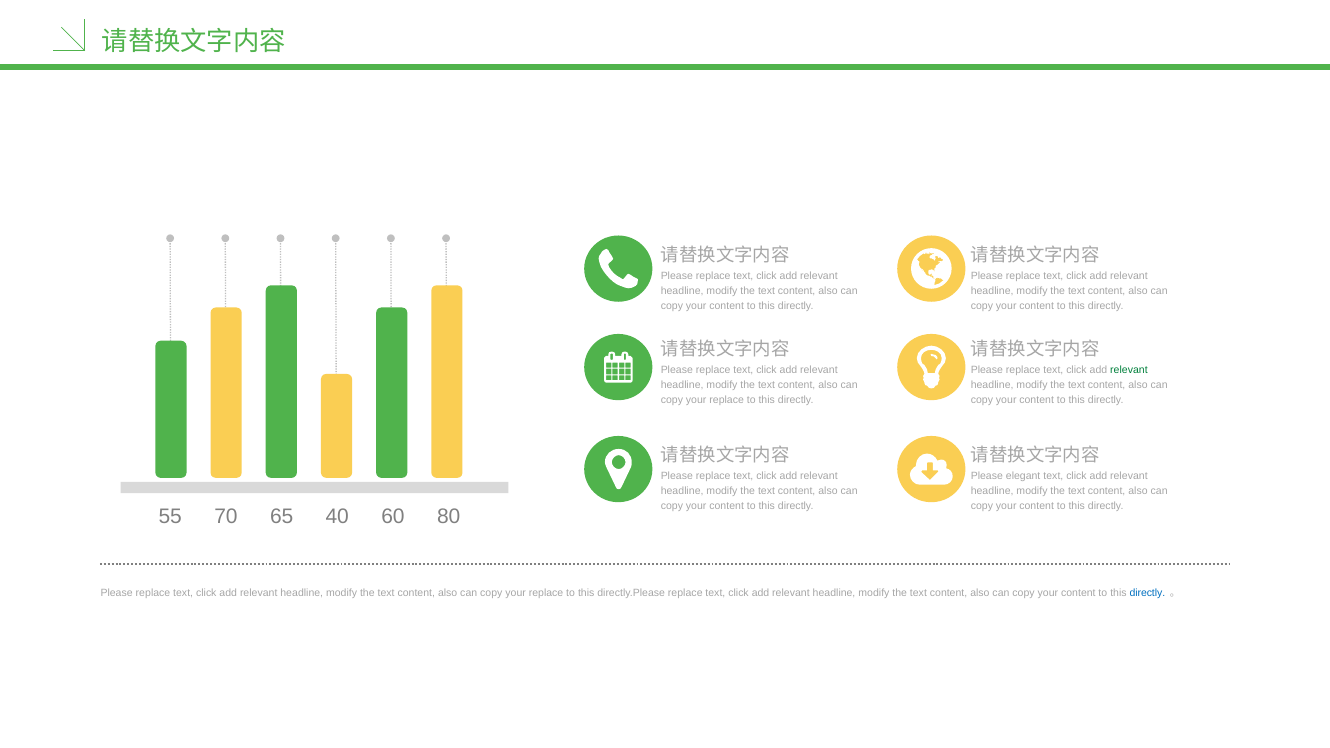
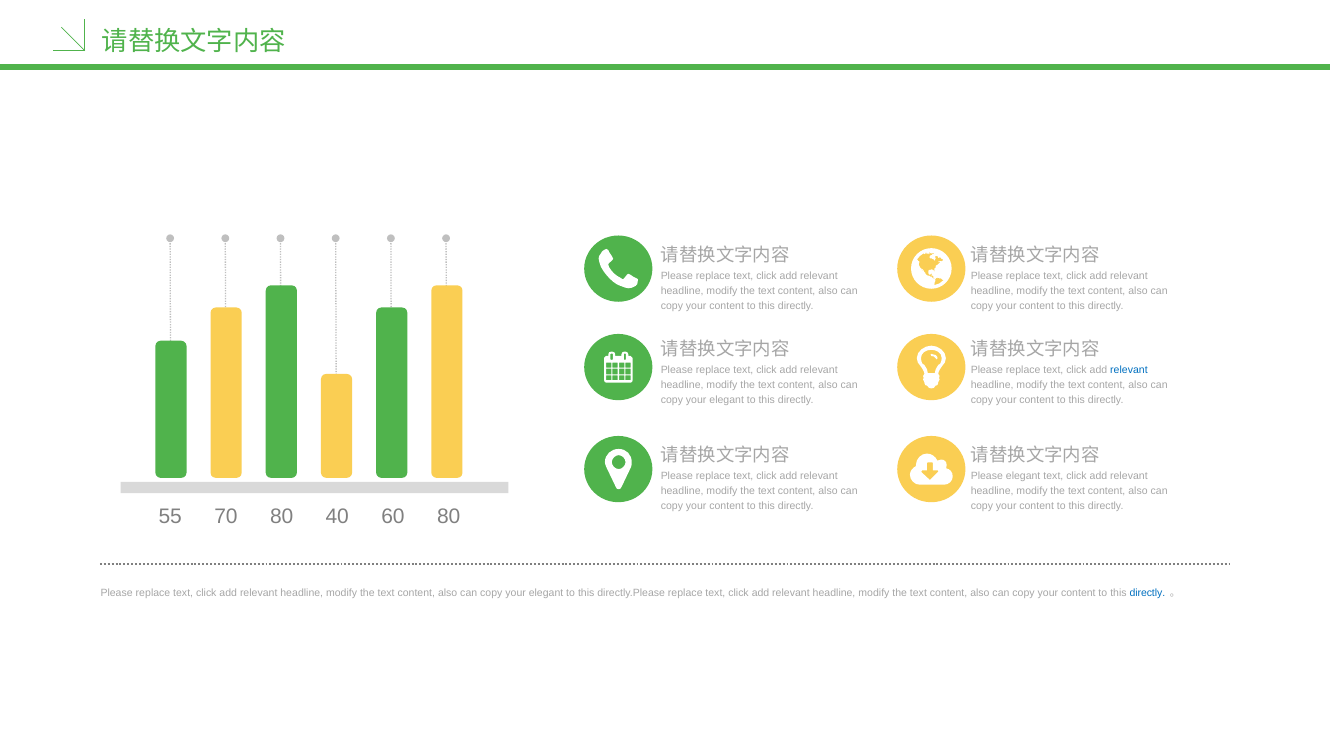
relevant at (1129, 370) colour: green -> blue
replace at (727, 400): replace -> elegant
70 65: 65 -> 80
replace at (546, 593): replace -> elegant
